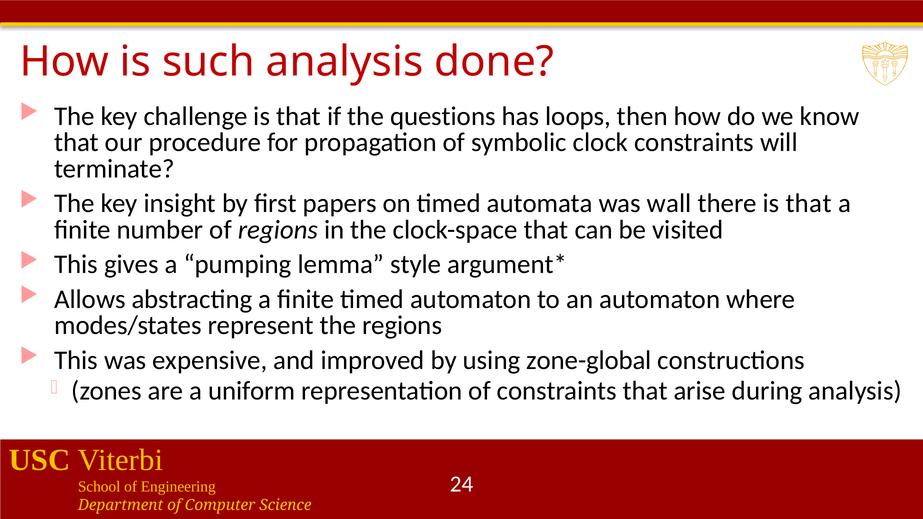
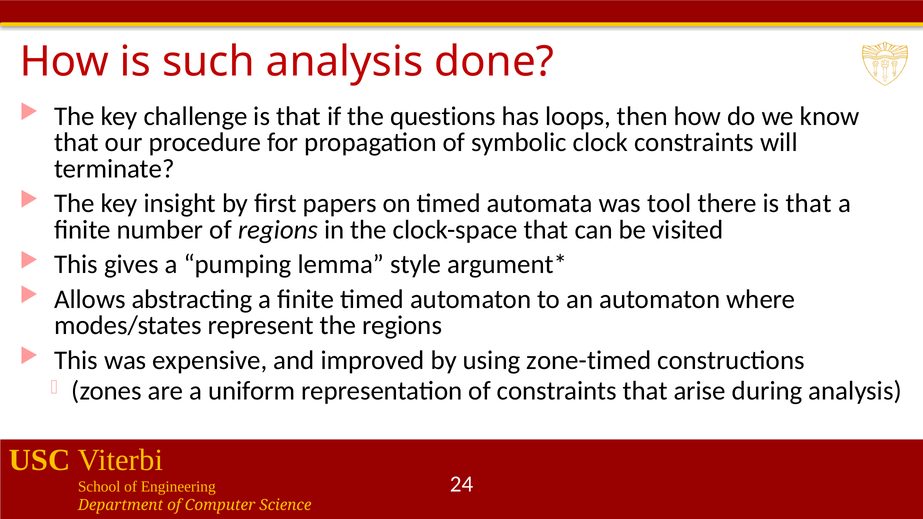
wall: wall -> tool
zone-global: zone-global -> zone-timed
